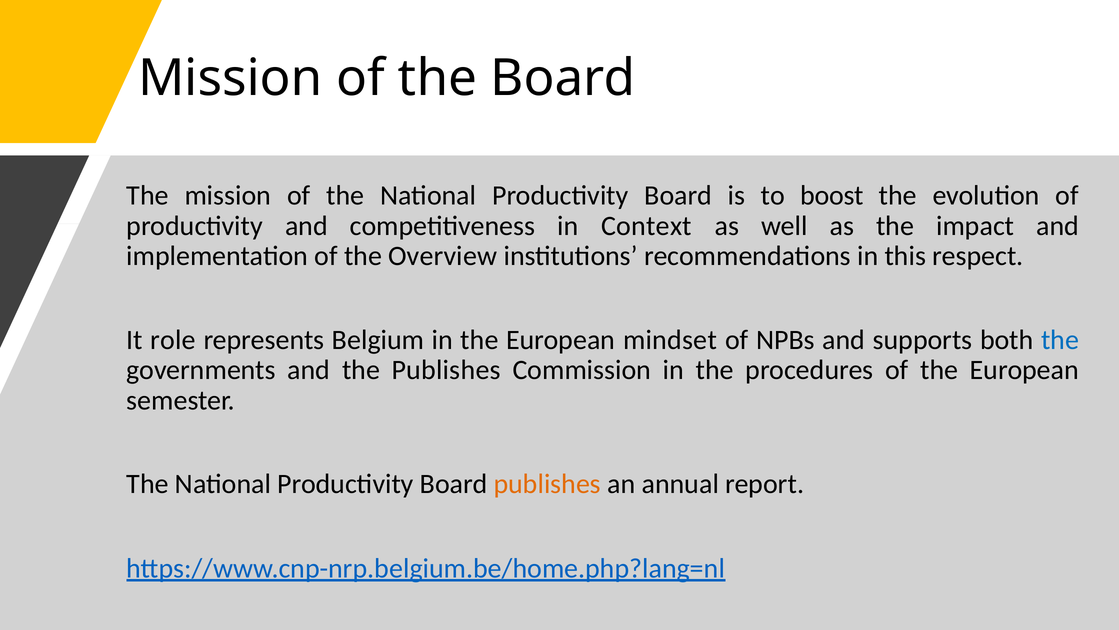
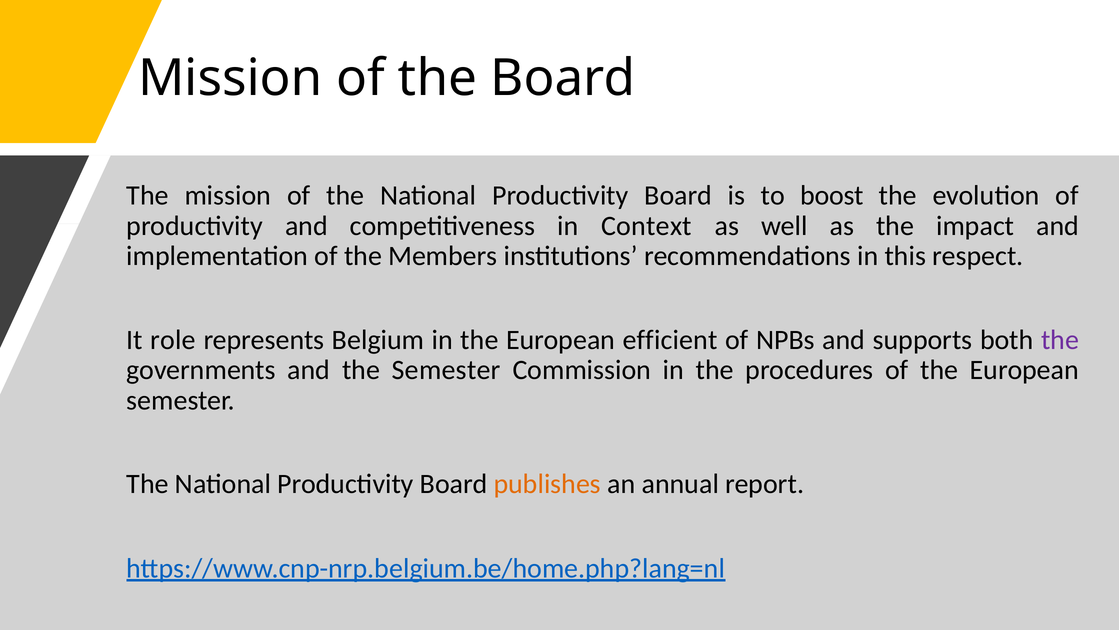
Overview: Overview -> Members
mindset: mindset -> efficient
the at (1060, 340) colour: blue -> purple
the Publishes: Publishes -> Semester
